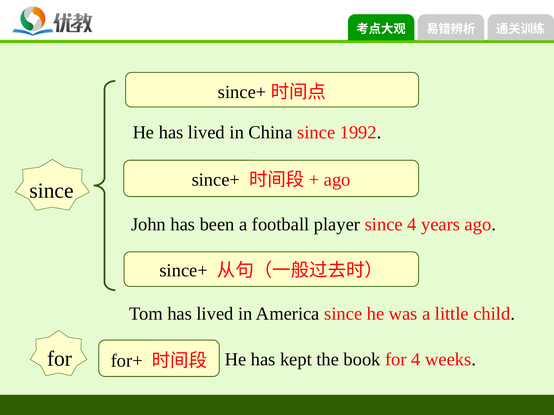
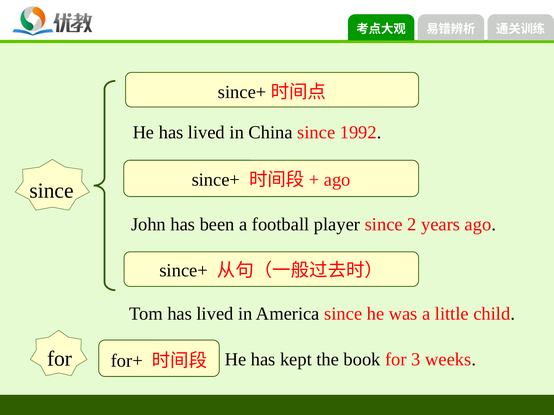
since 4: 4 -> 2
for 4: 4 -> 3
